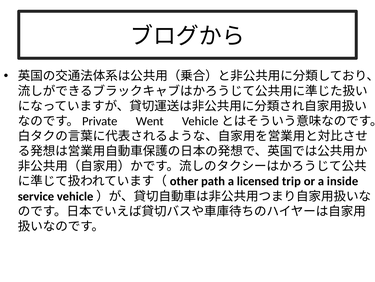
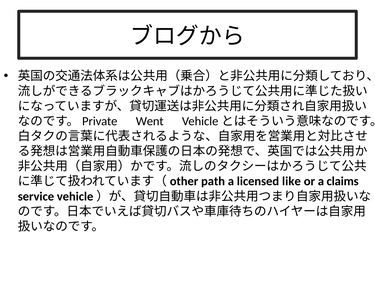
trip: trip -> like
inside: inside -> claims
